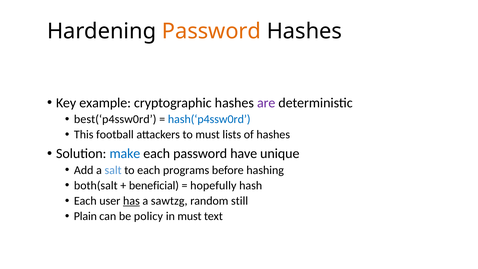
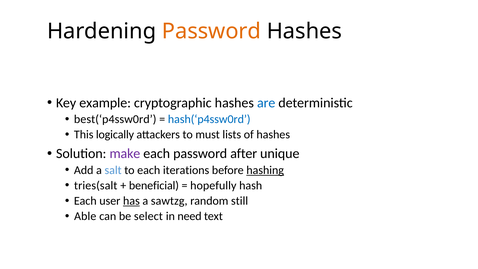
are colour: purple -> blue
football: football -> logically
make colour: blue -> purple
have: have -> after
programs: programs -> iterations
hashing underline: none -> present
both(salt: both(salt -> tries(salt
Plain: Plain -> Able
policy: policy -> select
in must: must -> need
